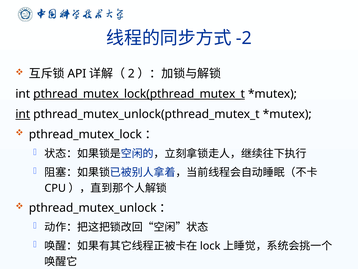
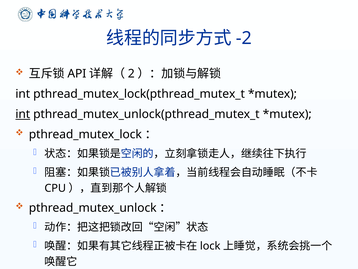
pthread_mutex_lock(pthread_mutex_t underline: present -> none
